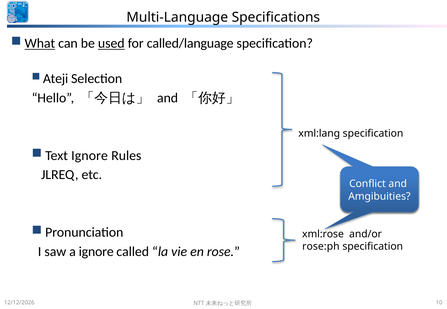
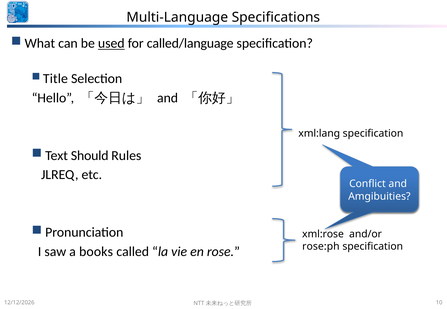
What underline: present -> none
Ateji: Ateji -> Title
Text Ignore: Ignore -> Should
a ignore: ignore -> books
